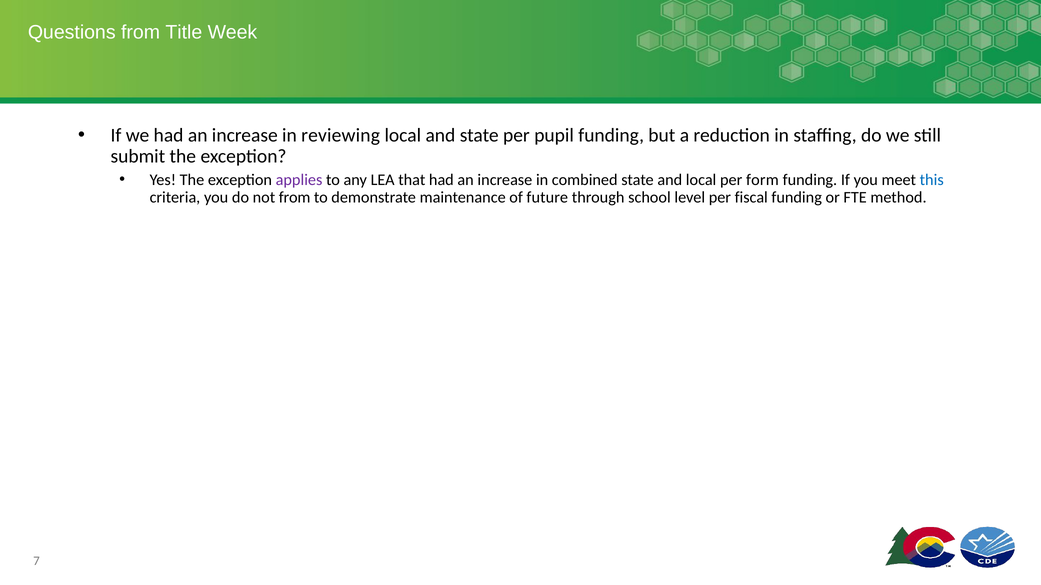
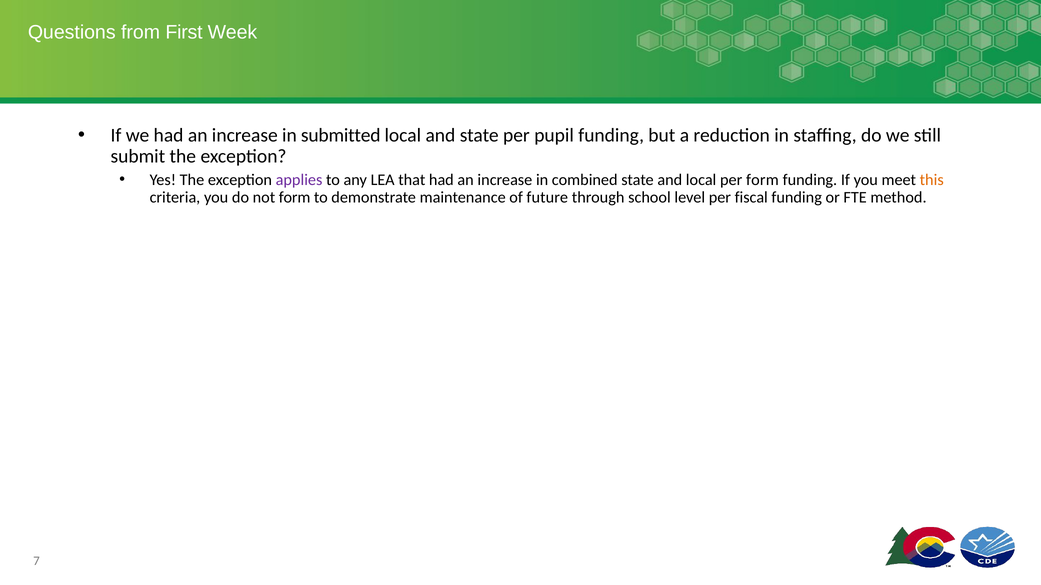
Title: Title -> First
reviewing: reviewing -> submitted
this colour: blue -> orange
not from: from -> form
